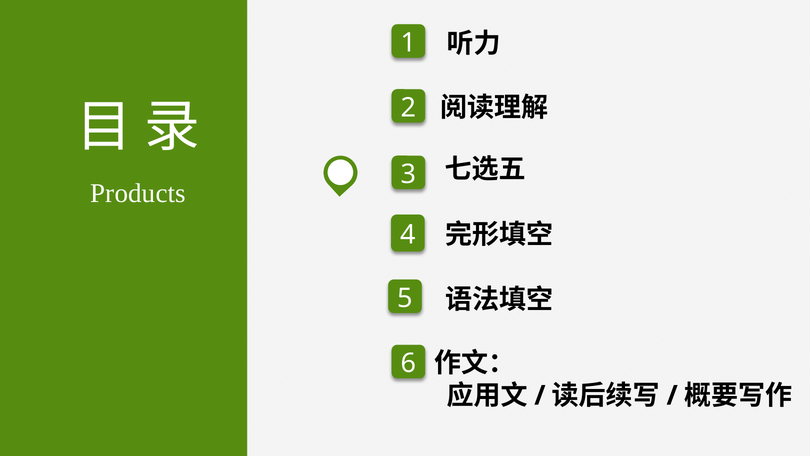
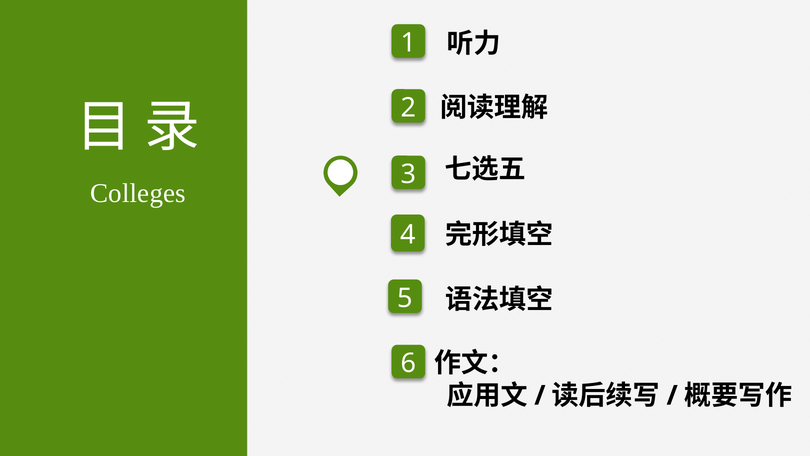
Products: Products -> Colleges
